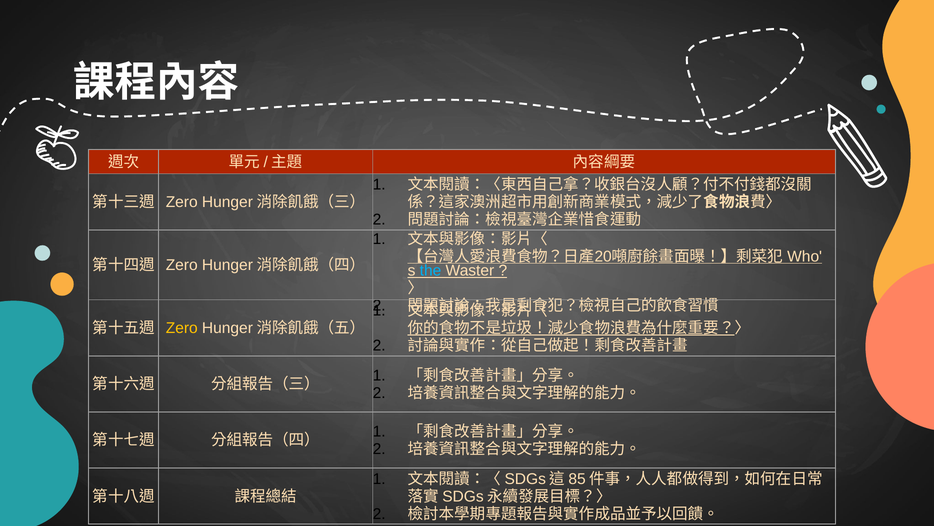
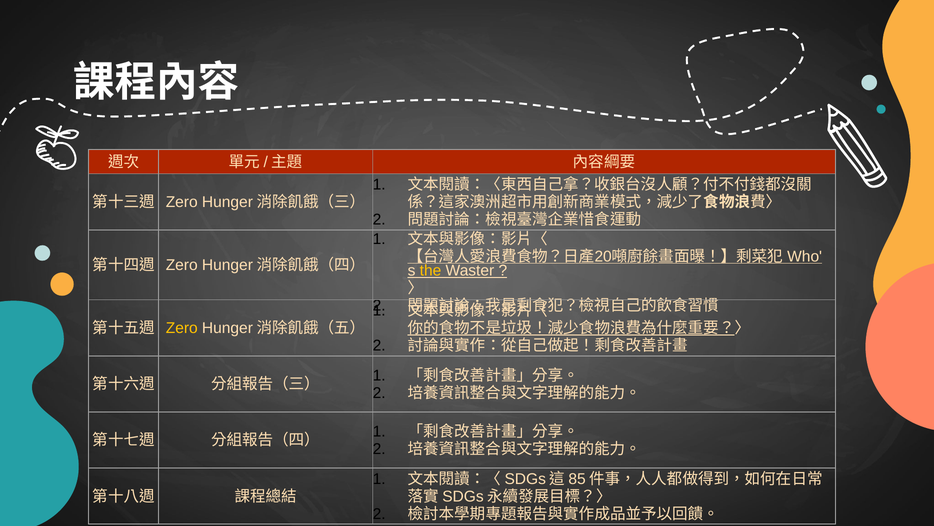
the colour: light blue -> yellow
